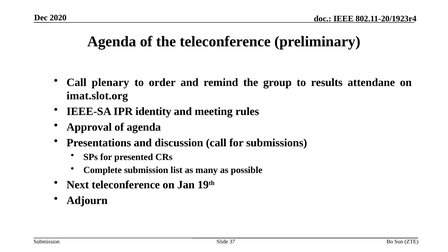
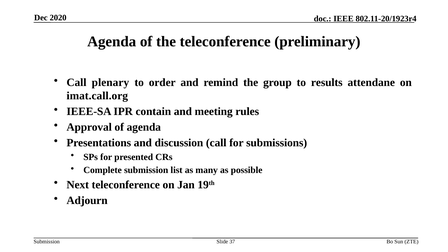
imat.slot.org: imat.slot.org -> imat.call.org
identity: identity -> contain
